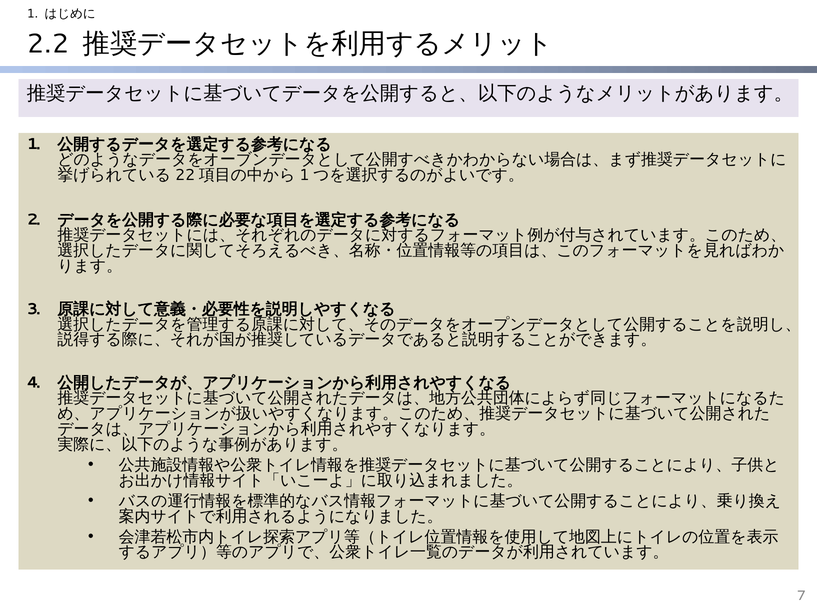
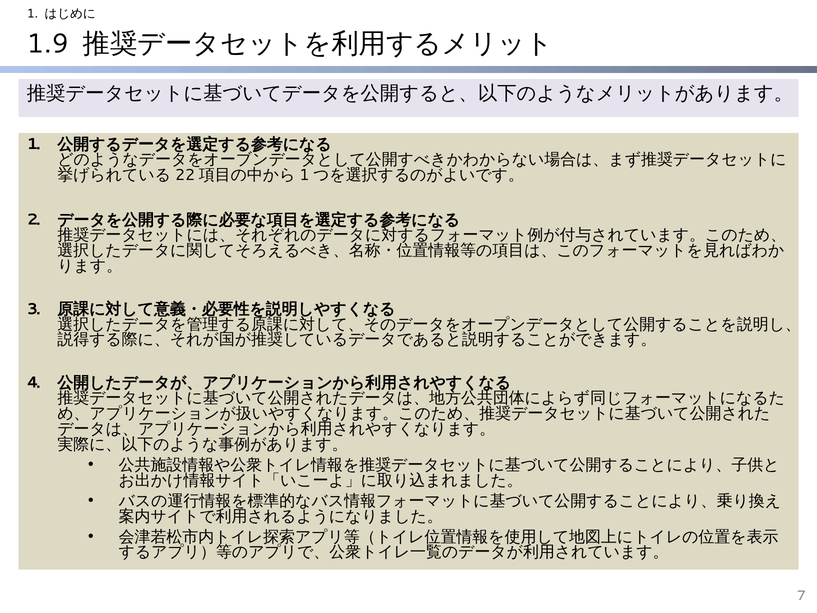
2.2: 2.2 -> 1.9
